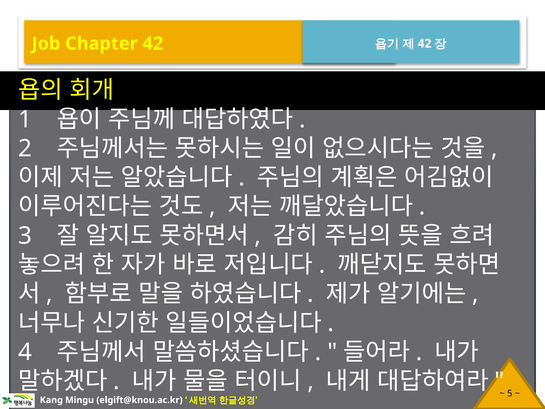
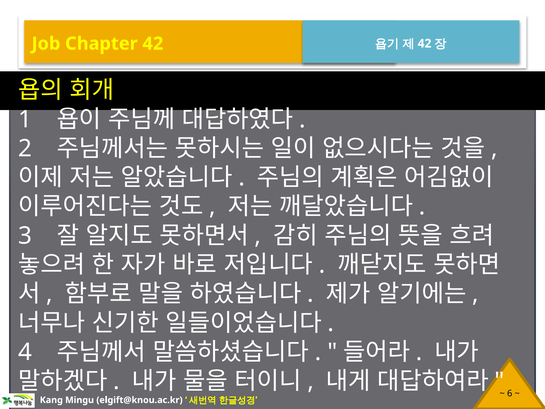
5: 5 -> 6
